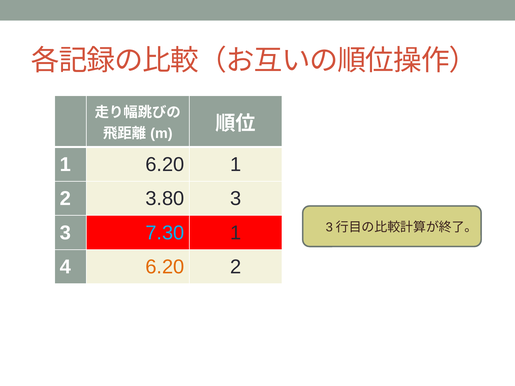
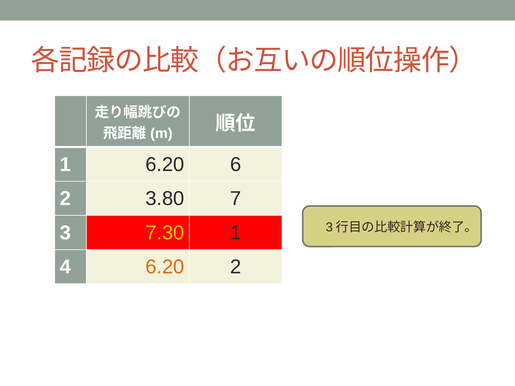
6.20 1: 1 -> 6
3.80 3: 3 -> 7
7.30 colour: light blue -> yellow
